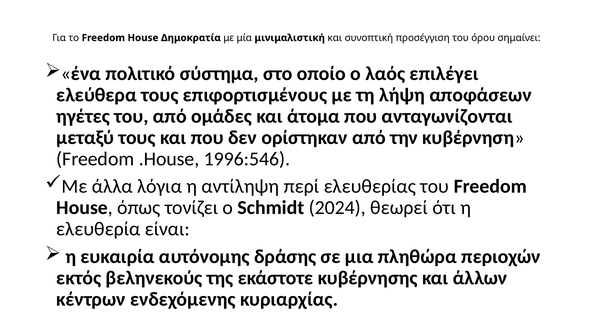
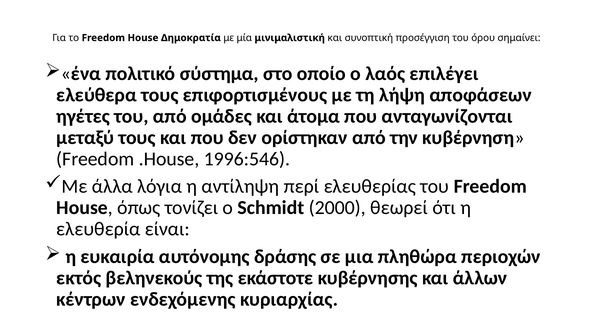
2024: 2024 -> 2000
